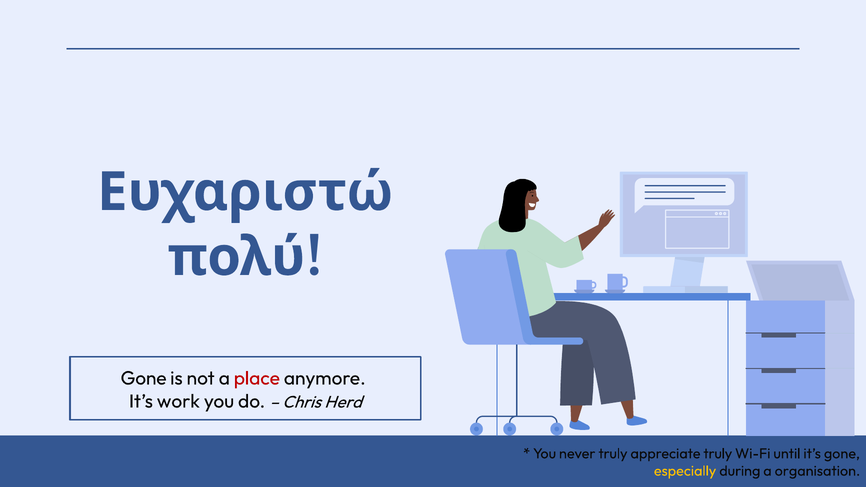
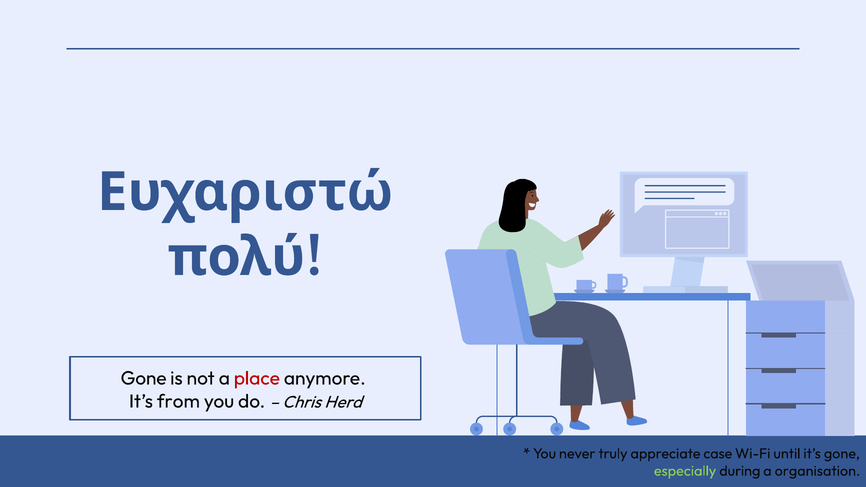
work: work -> from
appreciate truly: truly -> case
especially colour: yellow -> light green
